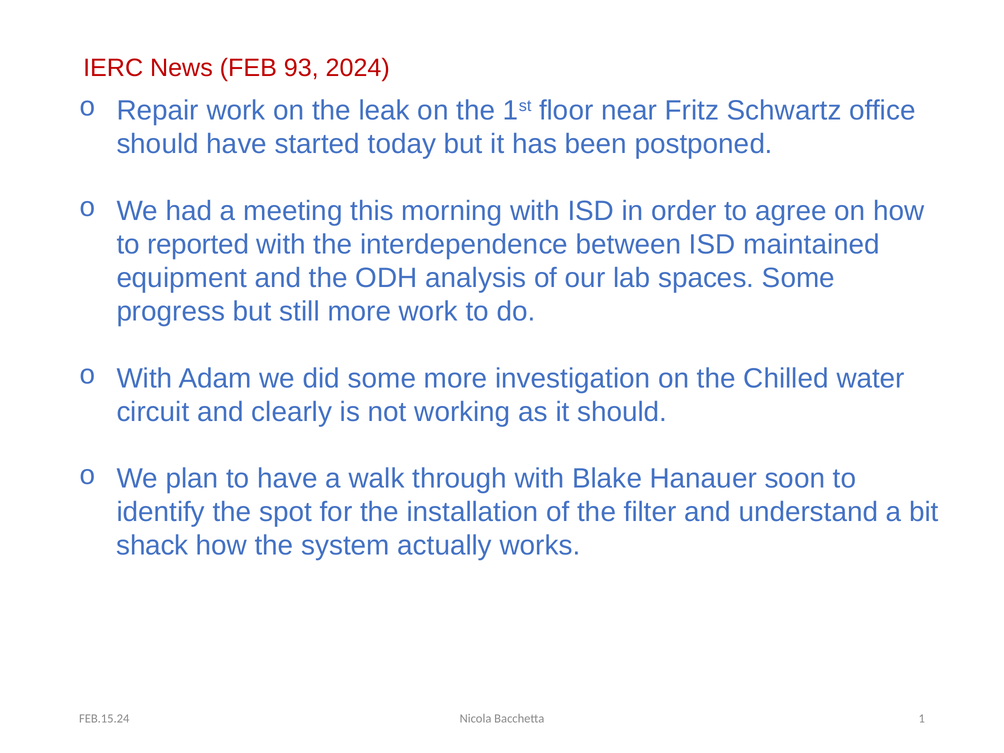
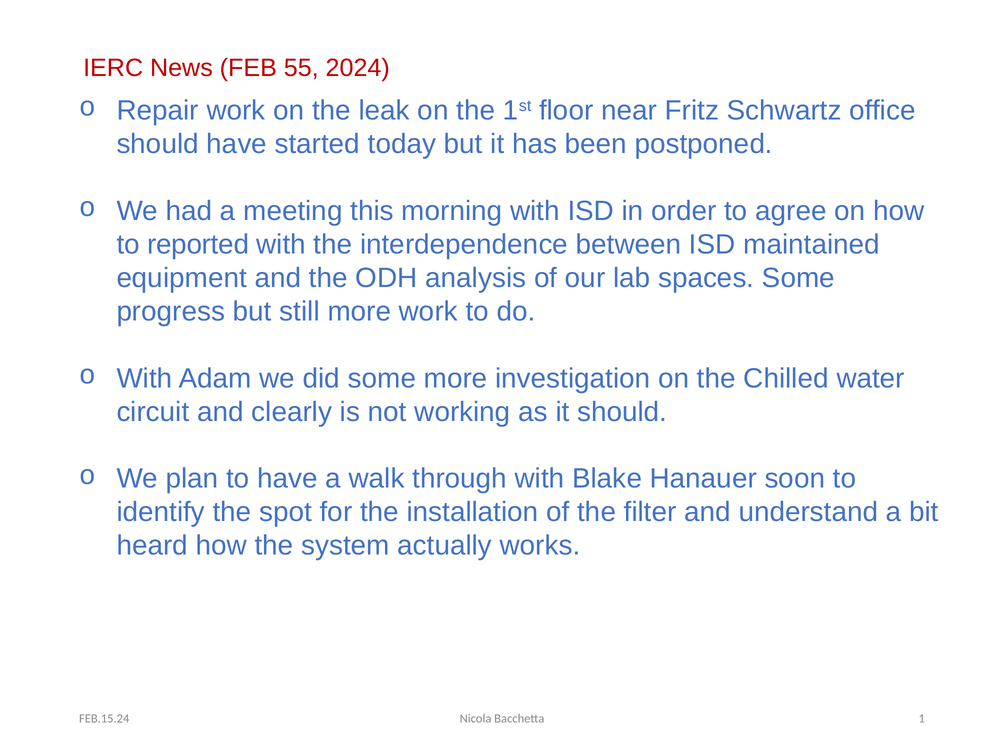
93: 93 -> 55
shack: shack -> heard
